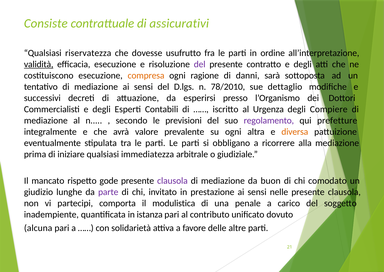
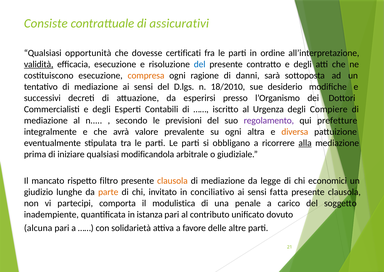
riservatezza: riservatezza -> opportunità
usufrutto: usufrutto -> certificati
del at (200, 64) colour: purple -> blue
78/2010: 78/2010 -> 18/2010
dettaglio: dettaglio -> desiderio
alla underline: none -> present
immediatezza: immediatezza -> modificandola
gode: gode -> filtro
clausola at (172, 180) colour: purple -> orange
buon: buon -> legge
comodato: comodato -> economici
parte colour: purple -> orange
prestazione: prestazione -> conciliativo
nelle: nelle -> fatta
